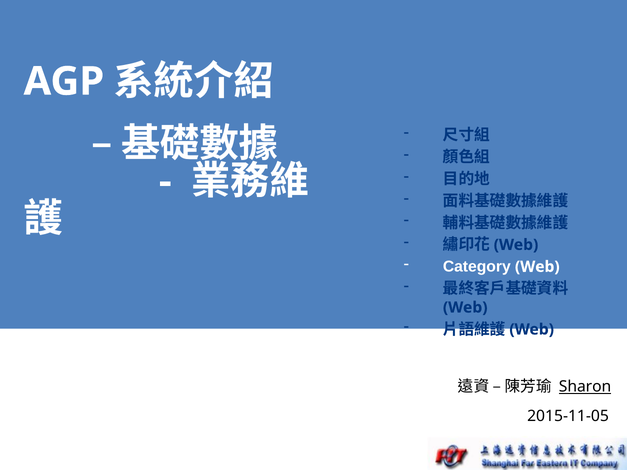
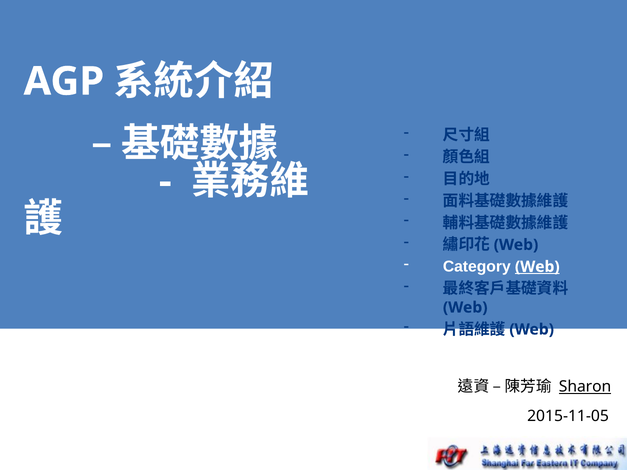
Web at (537, 267) underline: none -> present
